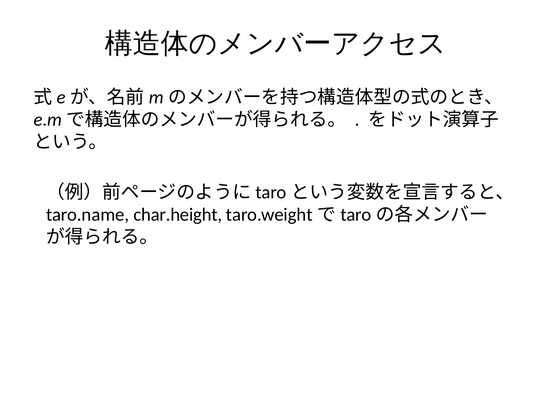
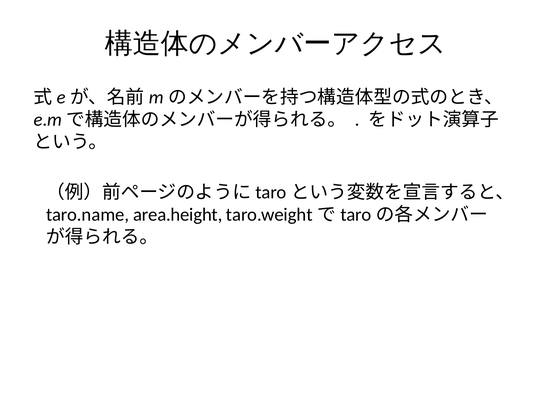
char.height: char.height -> area.height
